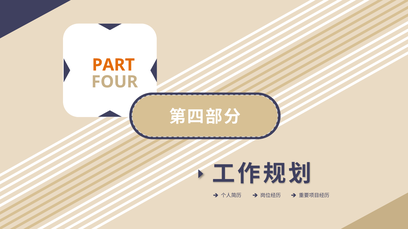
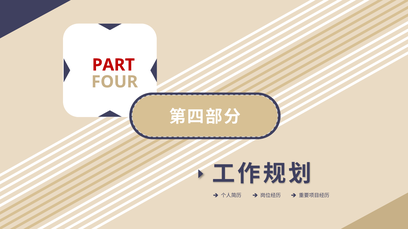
PART colour: orange -> red
